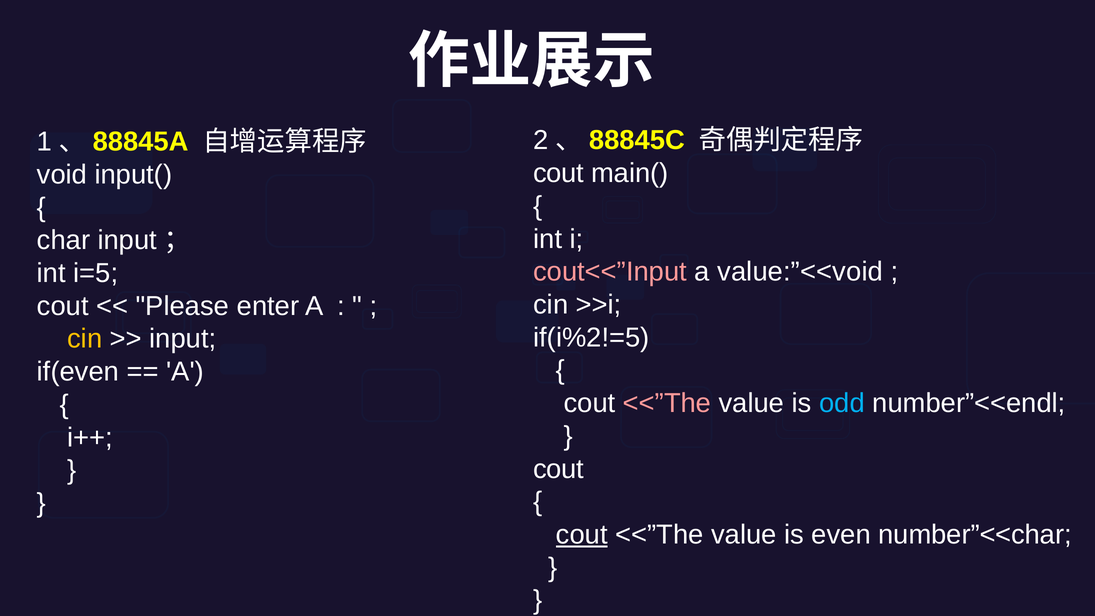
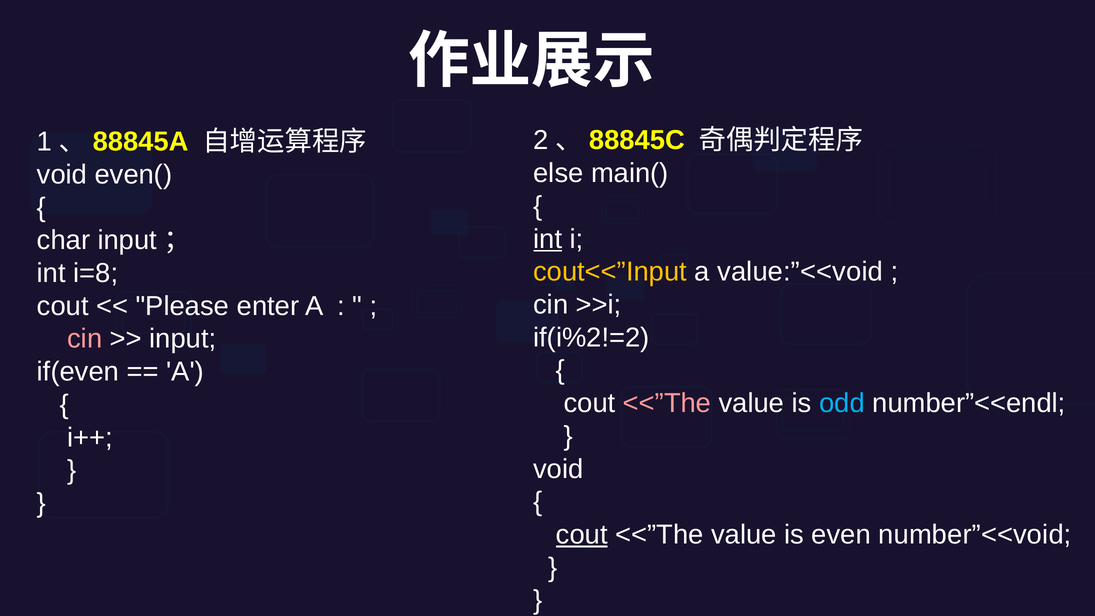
cout at (558, 173): cout -> else
input(: input( -> even(
int at (548, 239) underline: none -> present
cout<<”Input colour: pink -> yellow
i=5: i=5 -> i=8
if(i%2!=5: if(i%2!=5 -> if(i%2!=2
cin at (85, 339) colour: yellow -> pink
cout at (558, 469): cout -> void
number”<<char: number”<<char -> number”<<void
